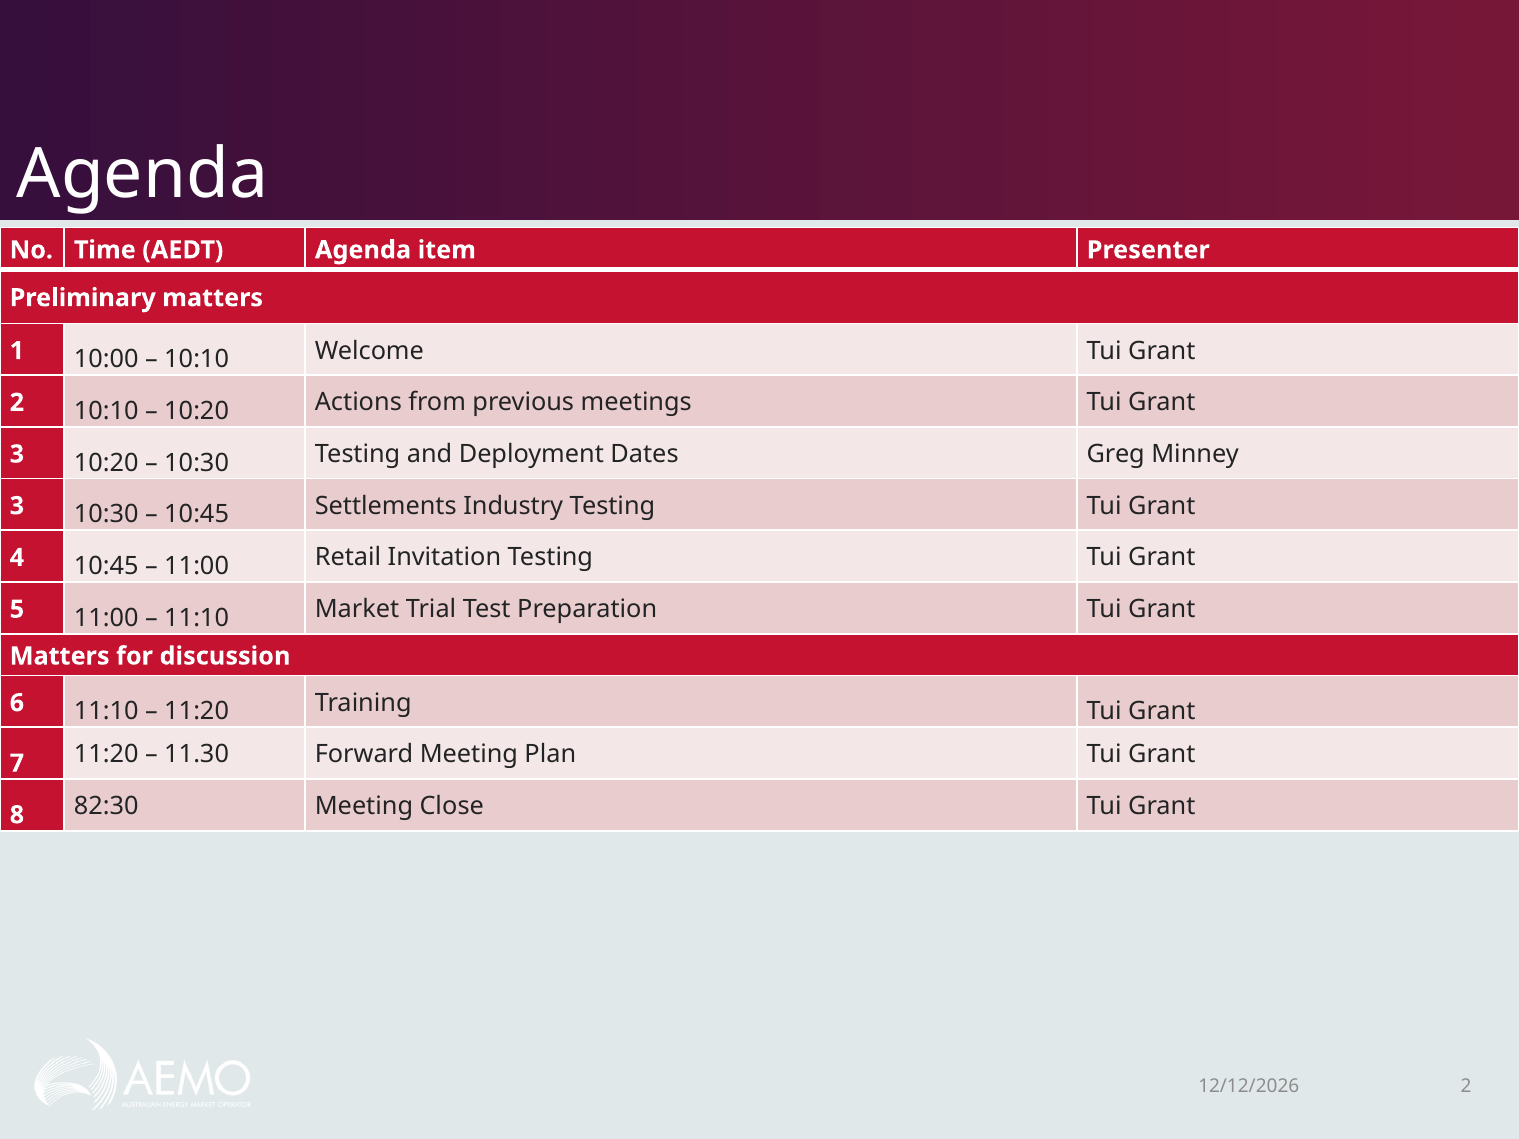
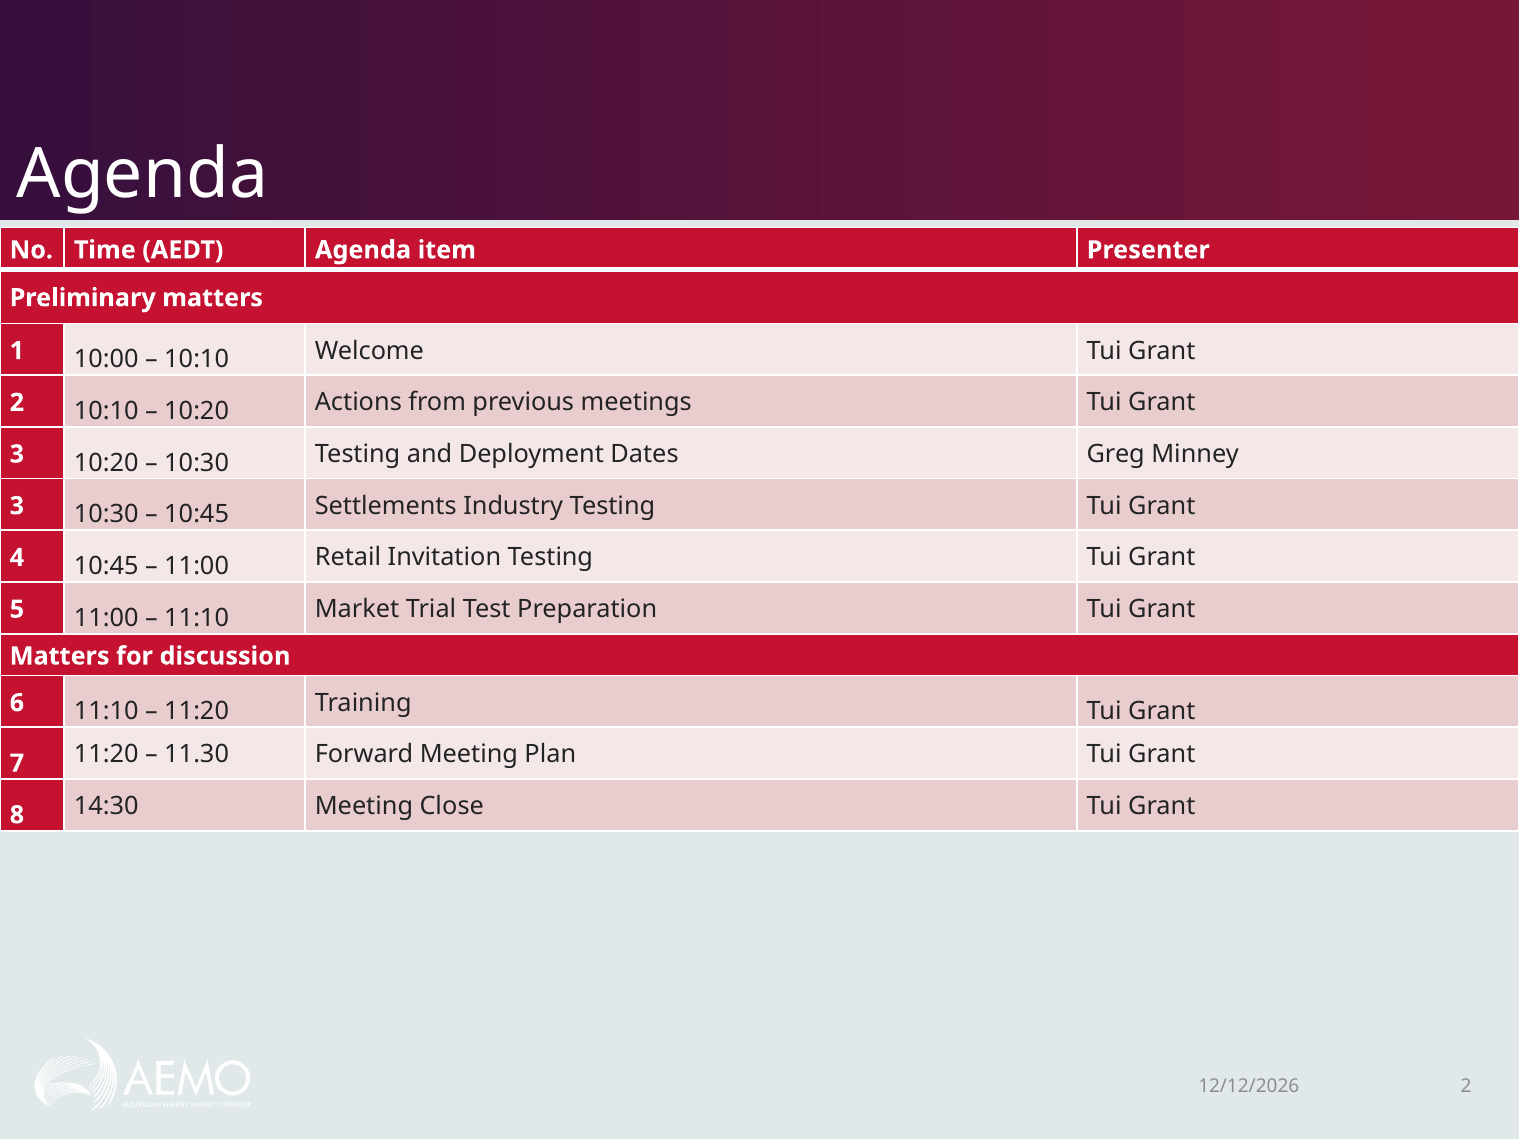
82:30: 82:30 -> 14:30
